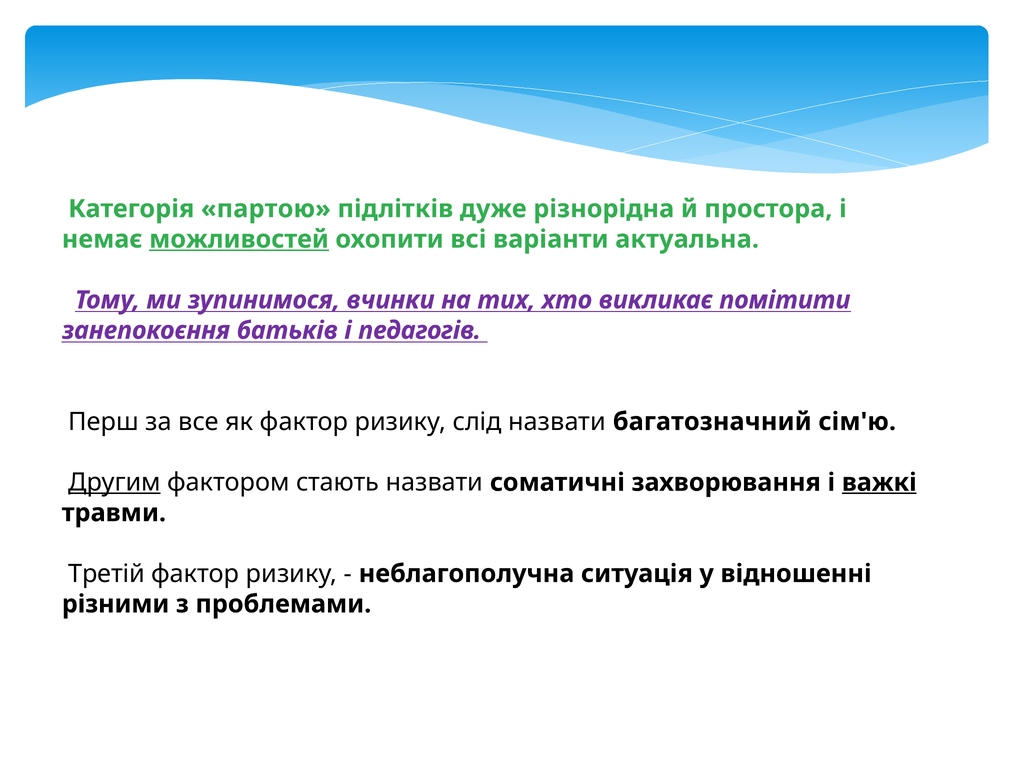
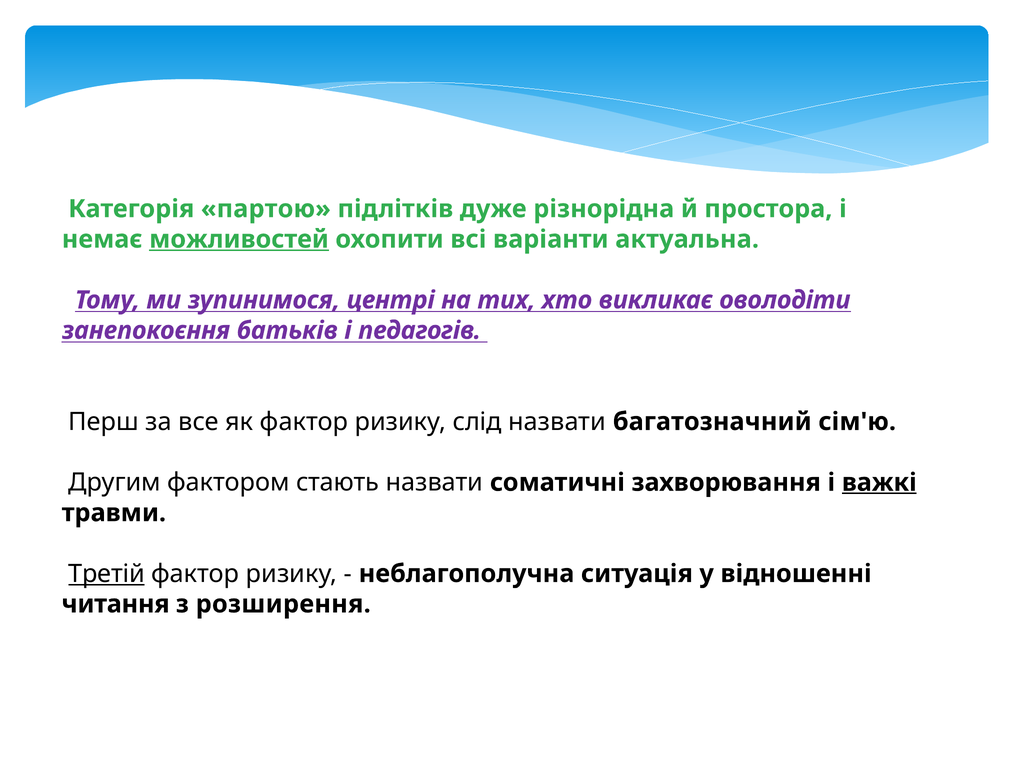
вчинки: вчинки -> центрі
помітити: помітити -> оволодіти
Другим underline: present -> none
Третій underline: none -> present
різними: різними -> читання
проблемами: проблемами -> розширення
